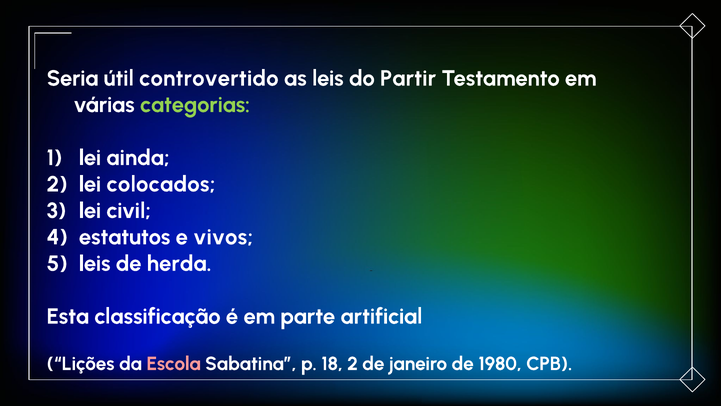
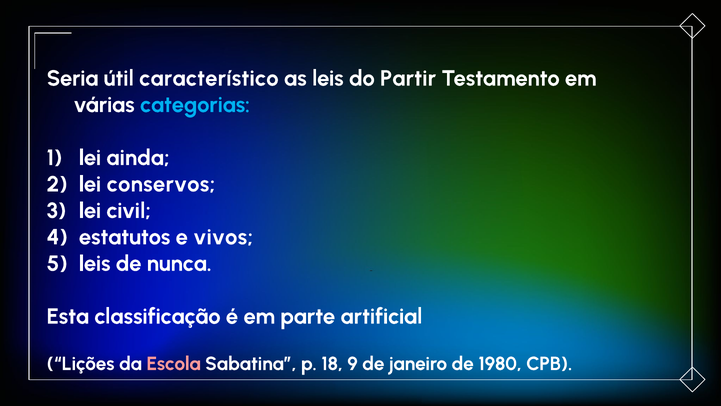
controvertido: controvertido -> característico
categorias colour: light green -> light blue
colocados: colocados -> conservos
herda: herda -> nunca
18 2: 2 -> 9
